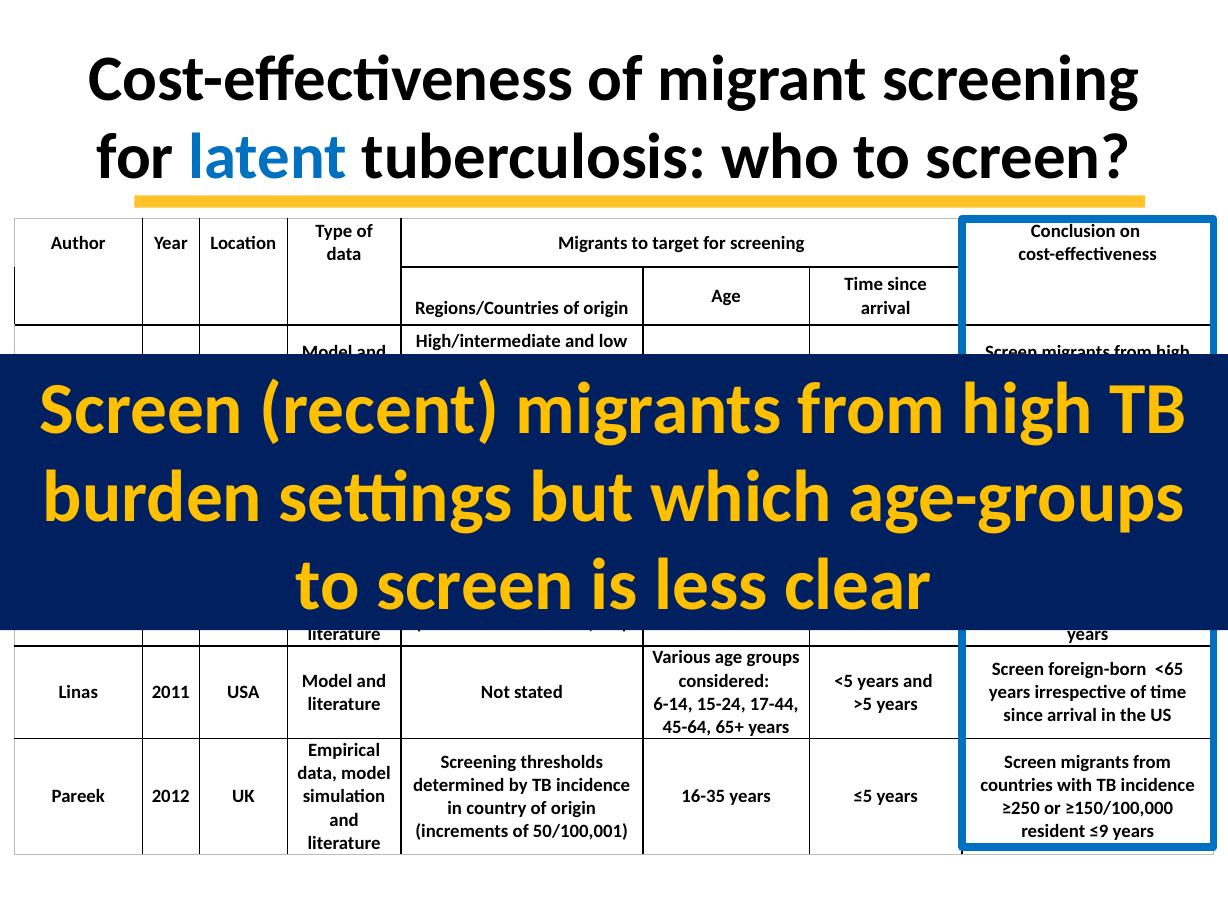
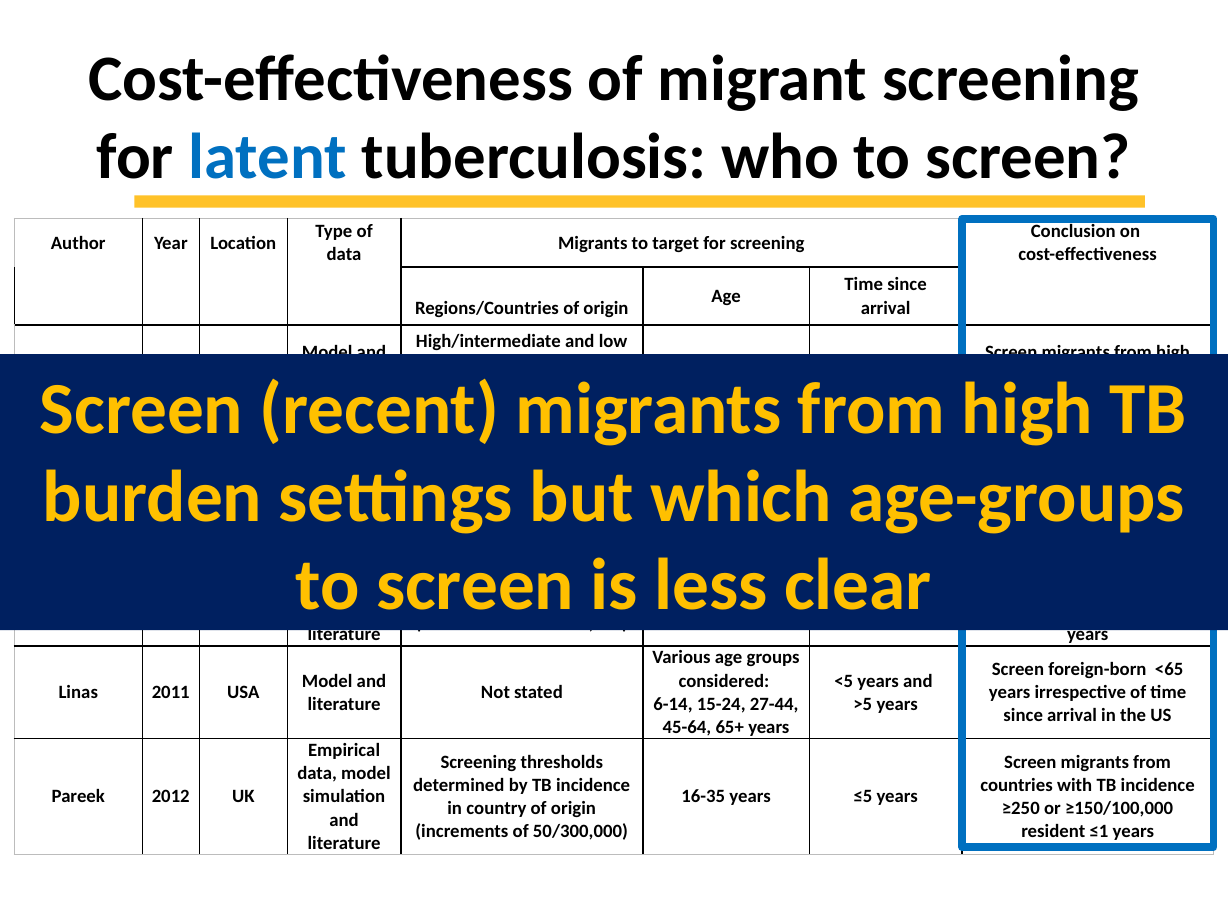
17-44: 17-44 -> 27-44
50/100,001: 50/100,001 -> 50/300,000
≤9: ≤9 -> ≤1
